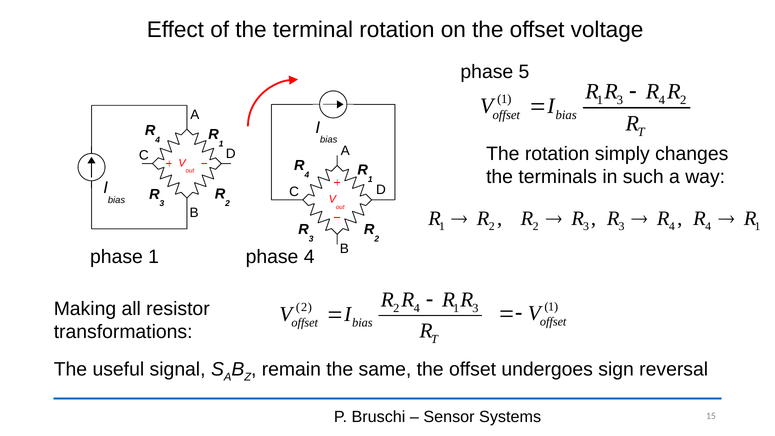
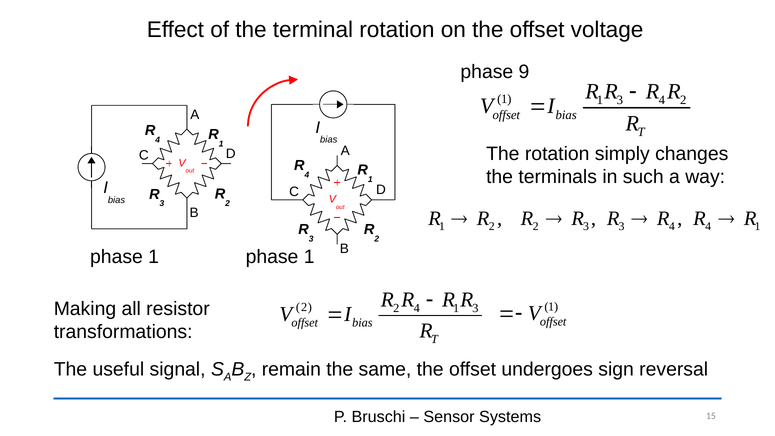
5: 5 -> 9
1 phase 4: 4 -> 1
